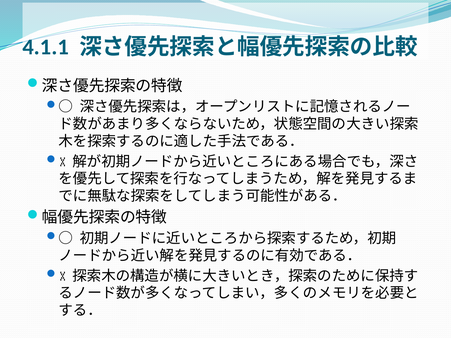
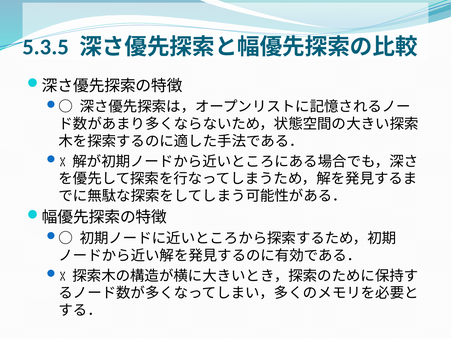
4.1.1: 4.1.1 -> 5.3.5
